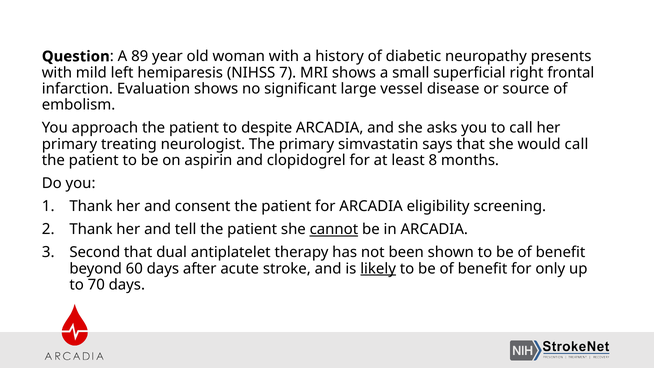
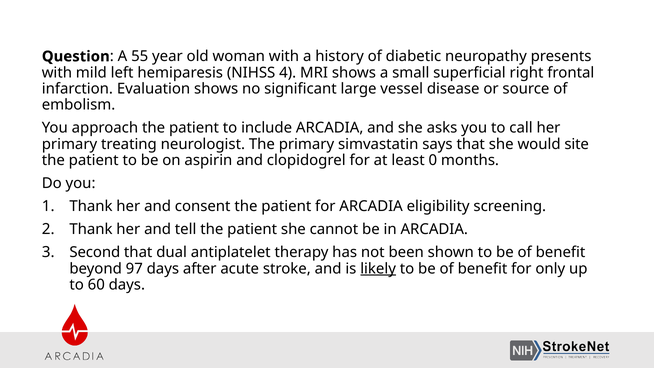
89: 89 -> 55
7: 7 -> 4
despite: despite -> include
would call: call -> site
8: 8 -> 0
cannot underline: present -> none
60: 60 -> 97
70: 70 -> 60
